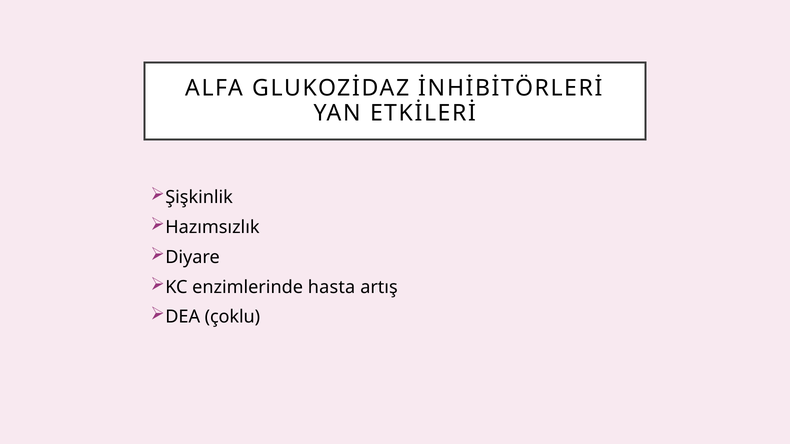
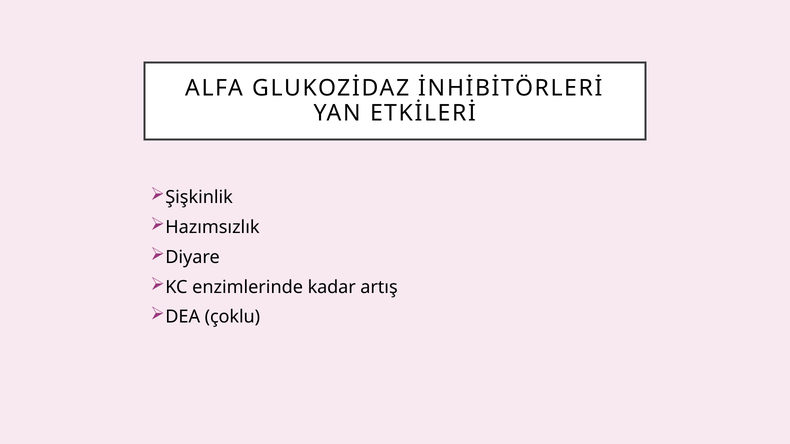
hasta: hasta -> kadar
